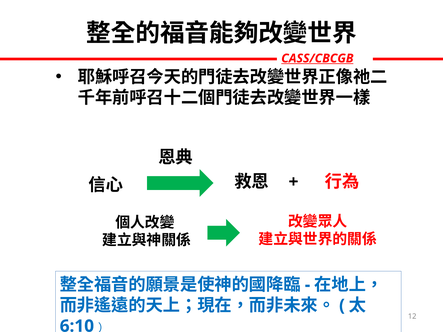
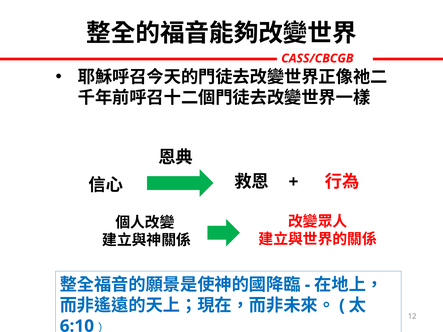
CASS/CBCGB underline: present -> none
